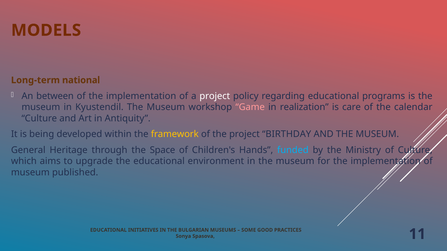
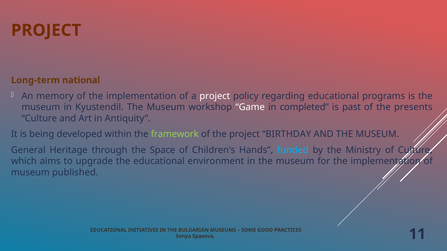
MODELS at (46, 30): MODELS -> PROJECT
between: between -> memory
Game colour: pink -> white
realization: realization -> completed
care: care -> past
calendar: calendar -> presents
framework colour: yellow -> light green
